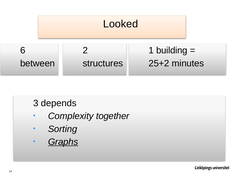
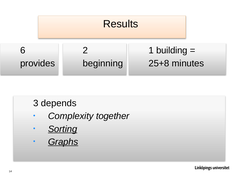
Looked: Looked -> Results
between: between -> provides
structures: structures -> beginning
25+2: 25+2 -> 25+8
Sorting underline: none -> present
